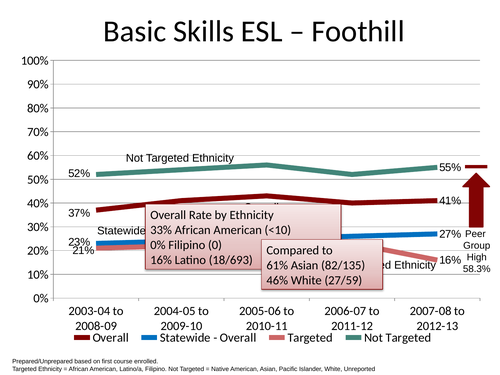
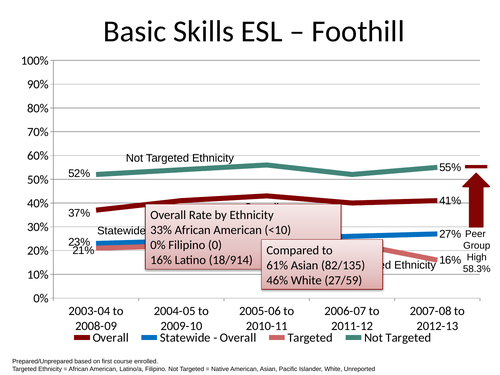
18/693: 18/693 -> 18/914
